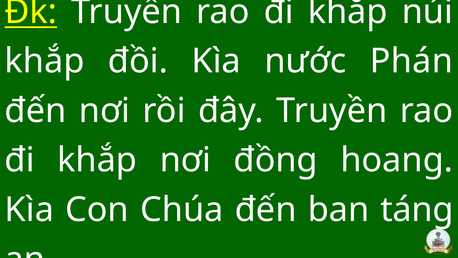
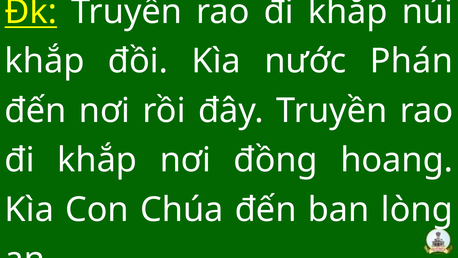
táng: táng -> lòng
